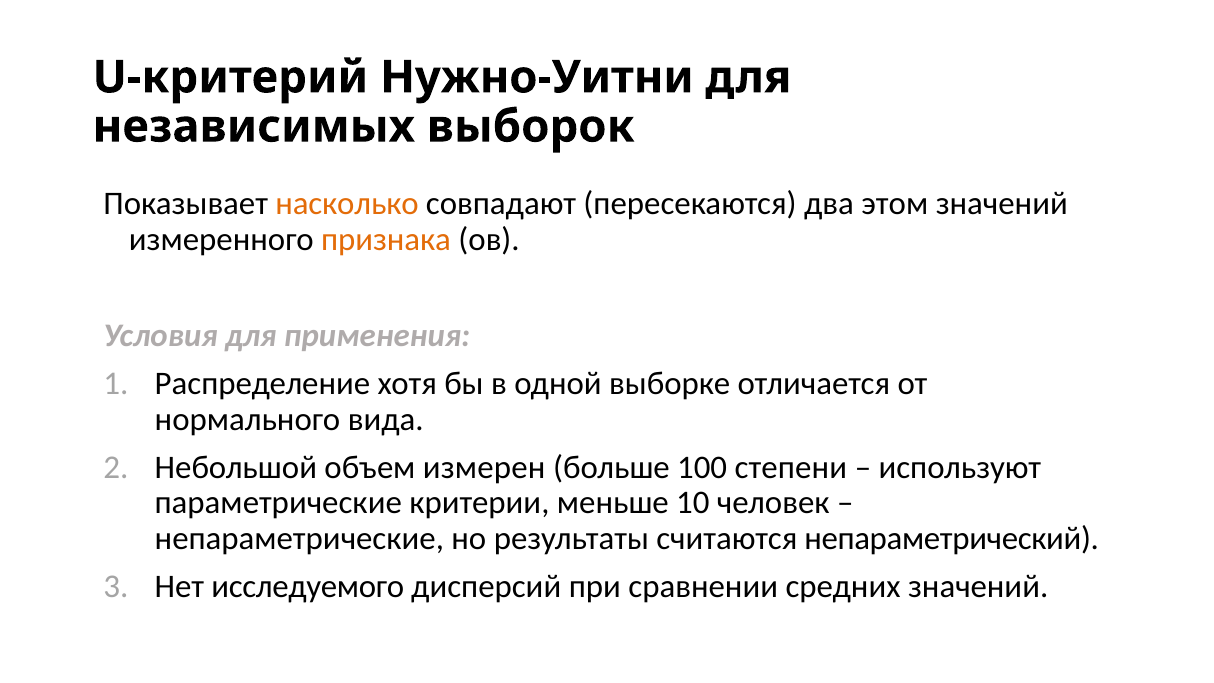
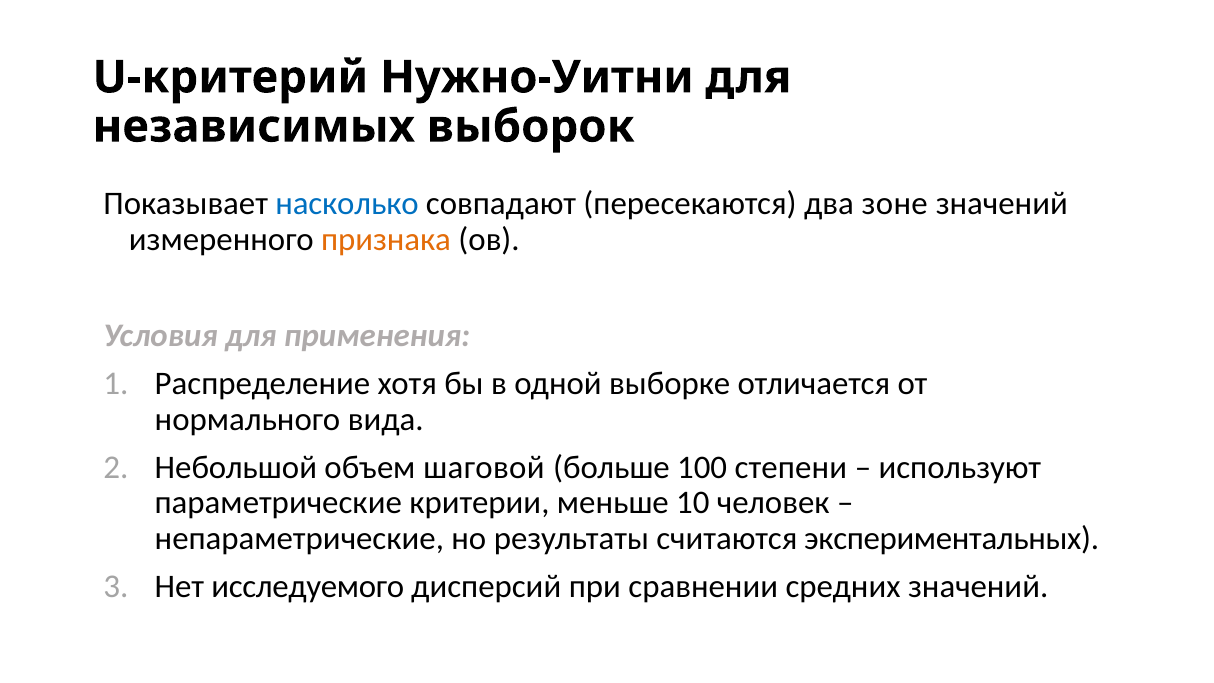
насколько colour: orange -> blue
этом: этом -> зоне
измерен: измерен -> шаговой
непараметрический: непараметрический -> экспериментальных
